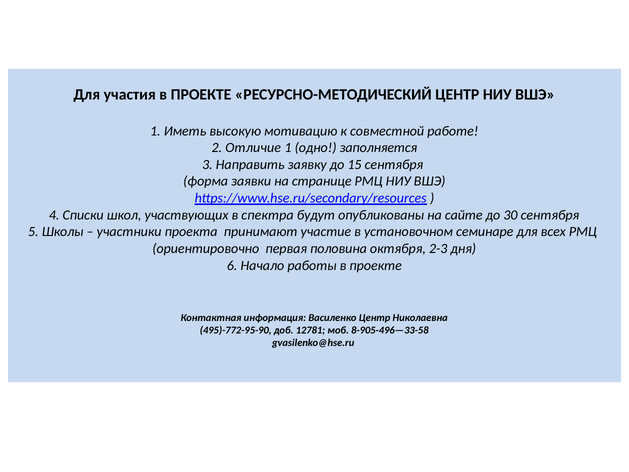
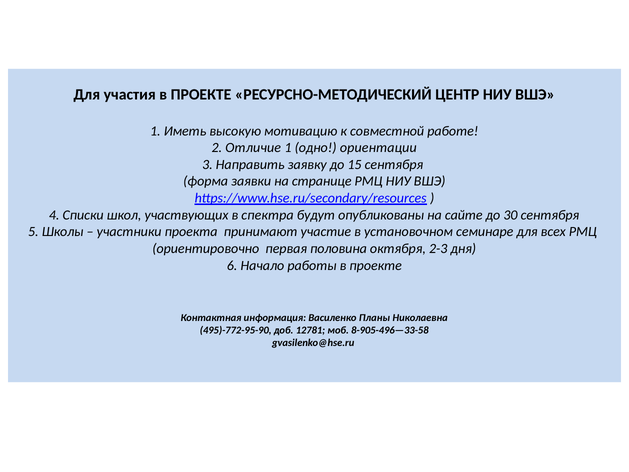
заполняется: заполняется -> ориентации
Василенко Центр: Центр -> Планы
